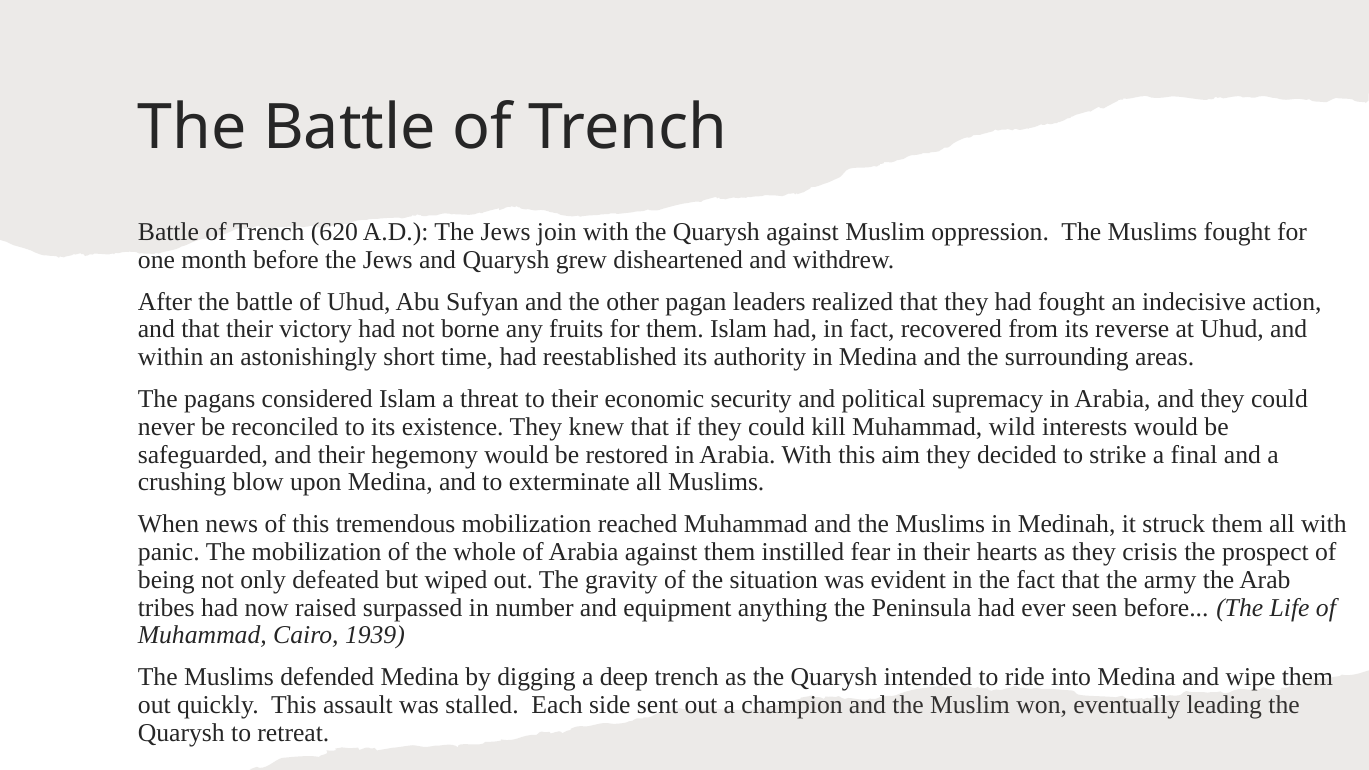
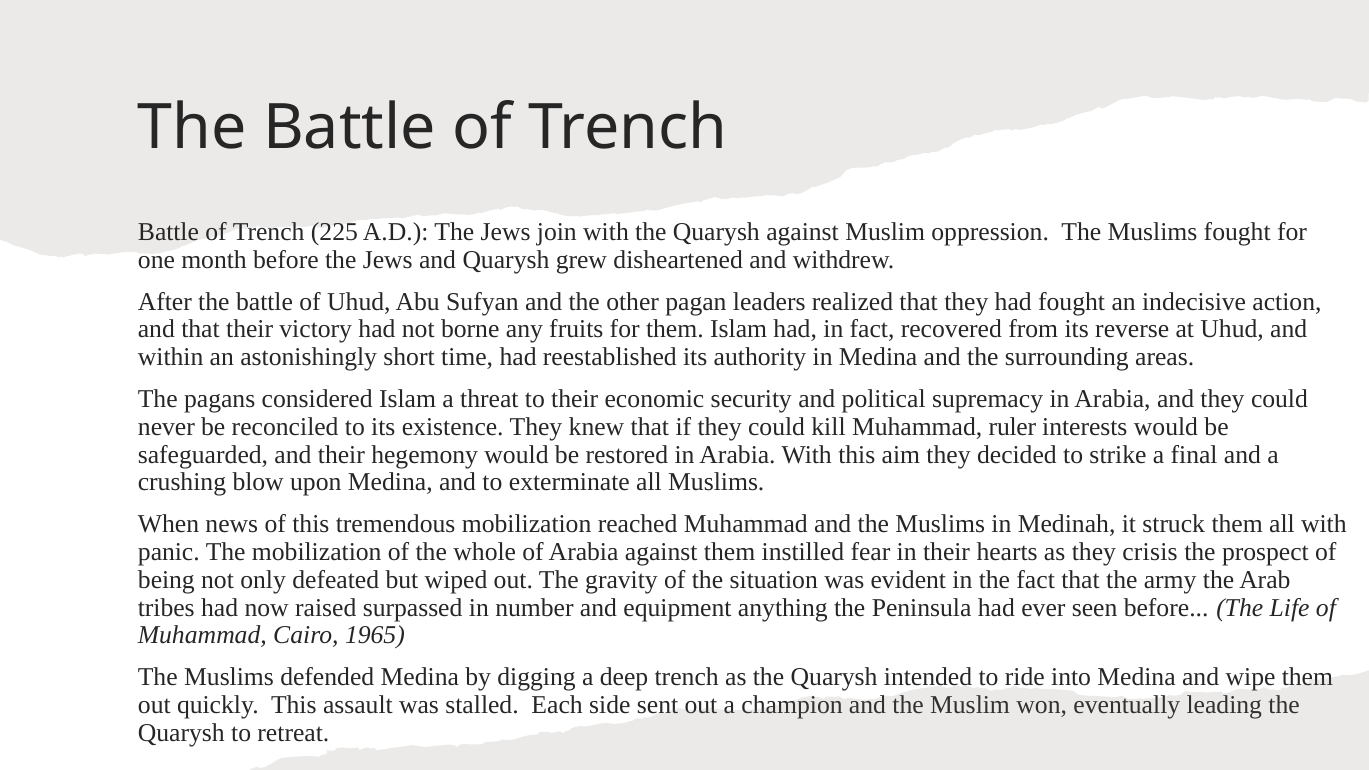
620: 620 -> 225
wild: wild -> ruler
1939: 1939 -> 1965
